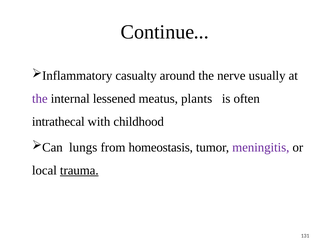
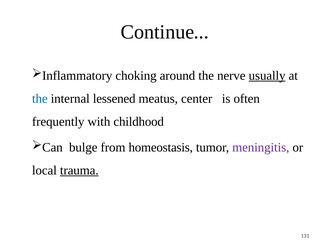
casualty: casualty -> choking
usually underline: none -> present
the at (40, 98) colour: purple -> blue
plants: plants -> center
intrathecal: intrathecal -> frequently
lungs: lungs -> bulge
